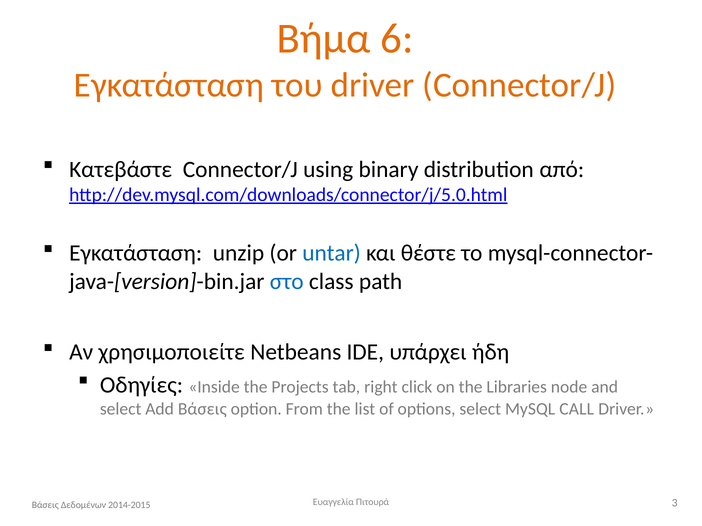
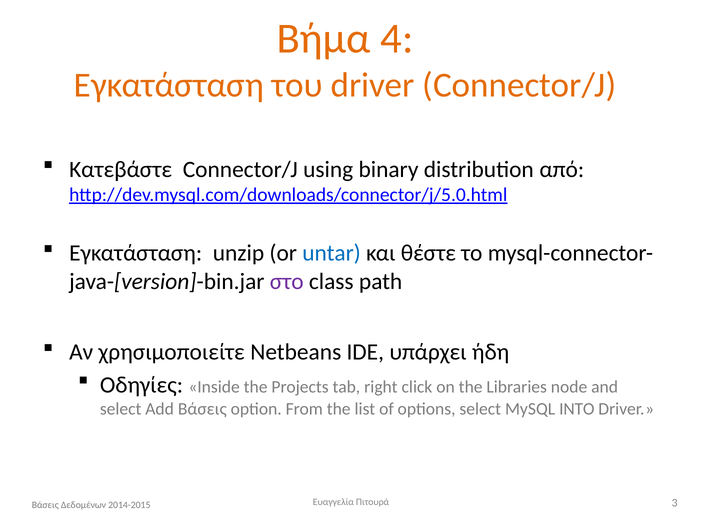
6: 6 -> 4
στο colour: blue -> purple
CALL: CALL -> INTO
